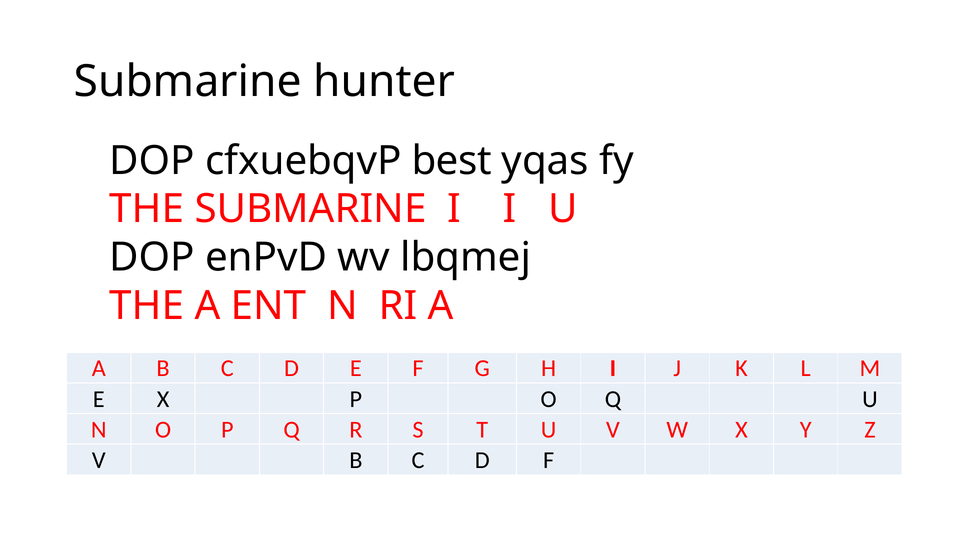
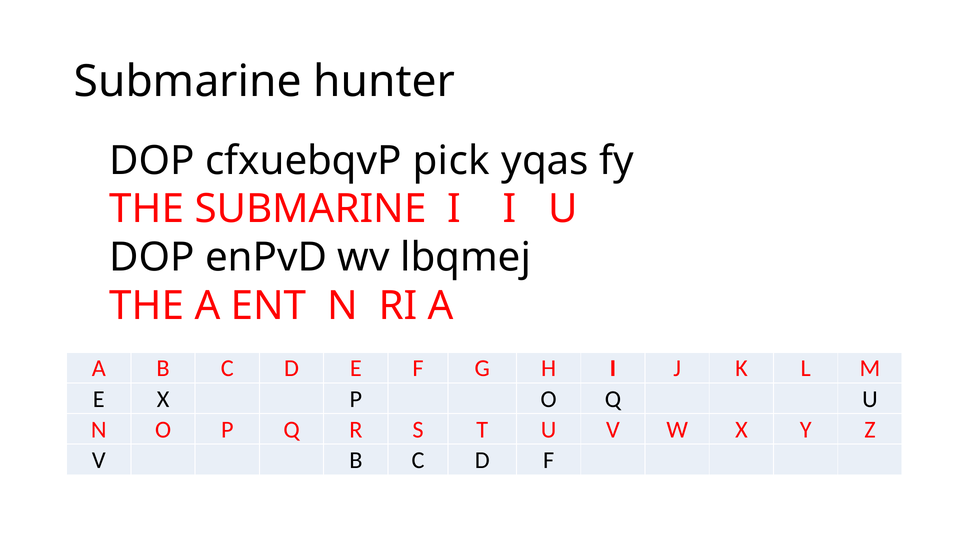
best: best -> pick
